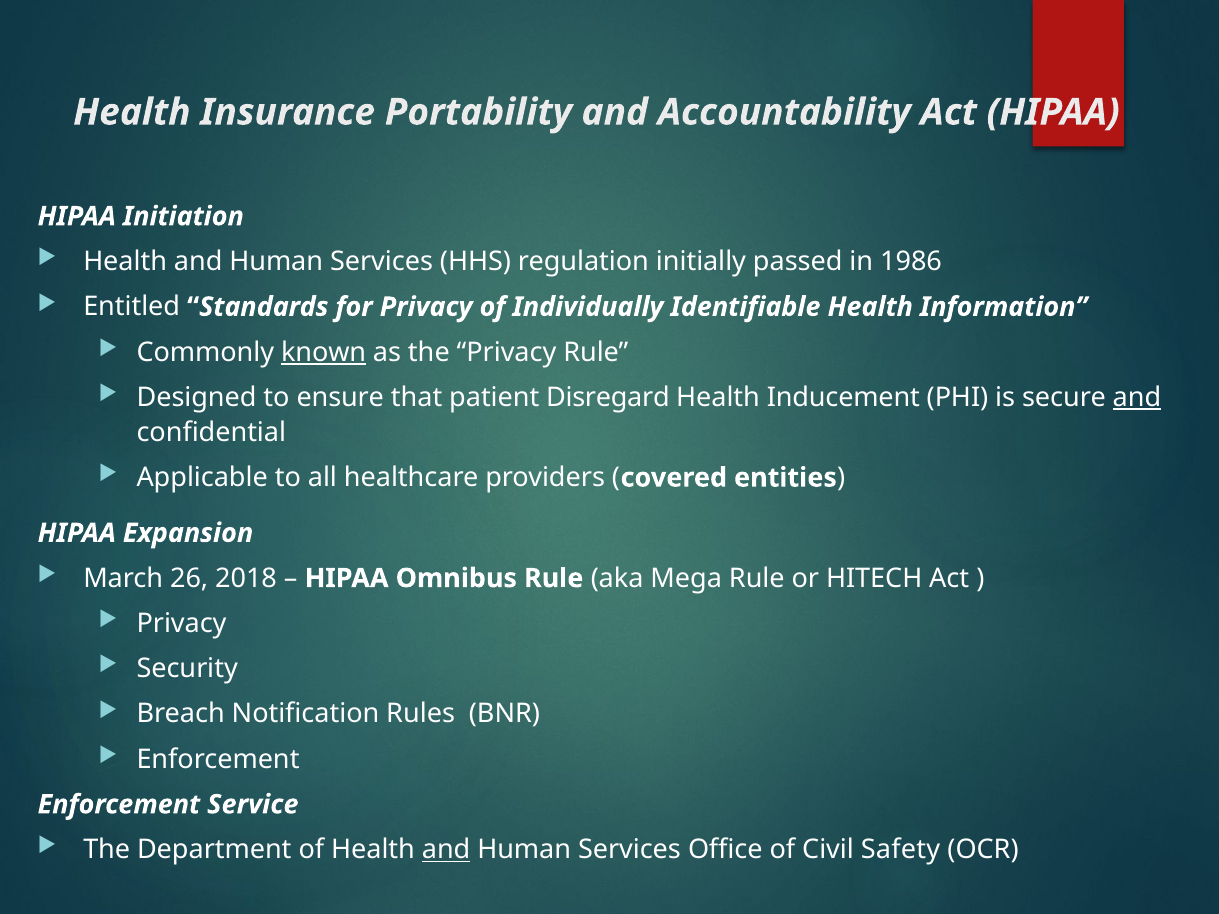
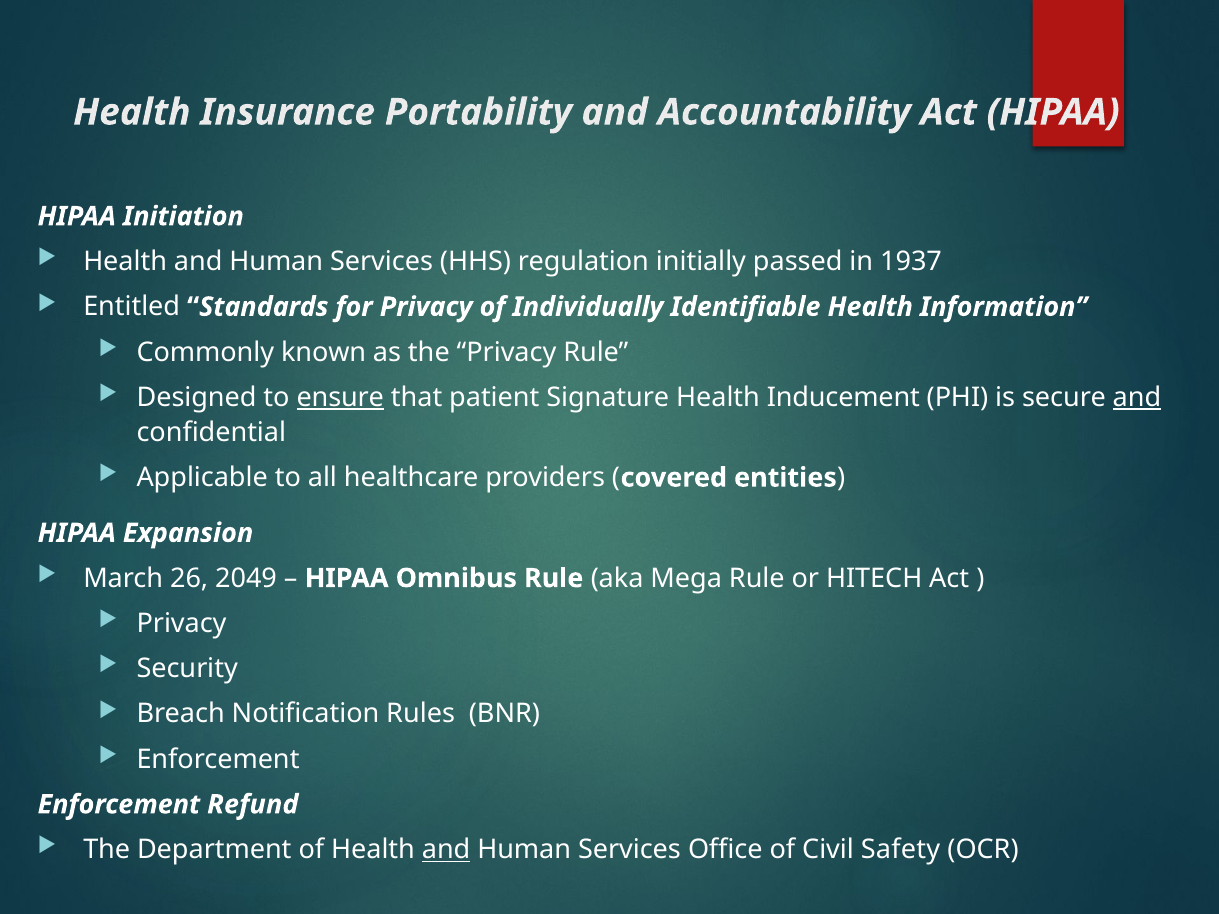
1986: 1986 -> 1937
known underline: present -> none
ensure underline: none -> present
Disregard: Disregard -> Signature
2018: 2018 -> 2049
Service: Service -> Refund
